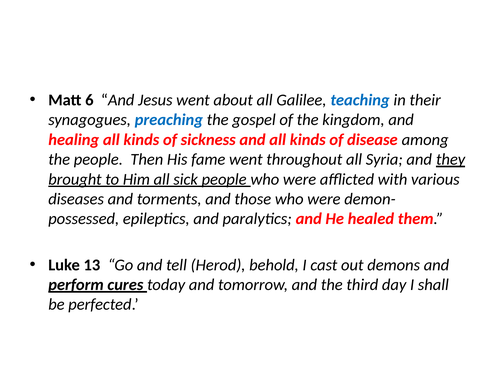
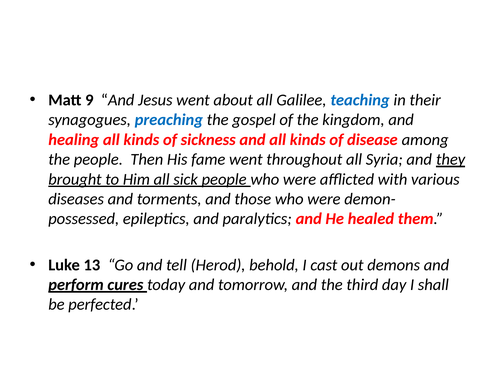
6: 6 -> 9
